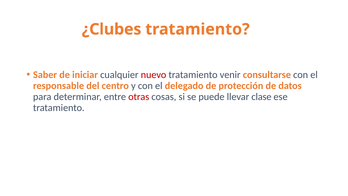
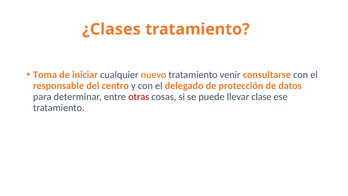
¿Clubes: ¿Clubes -> ¿Clases
Saber: Saber -> Toma
nuevo colour: red -> orange
